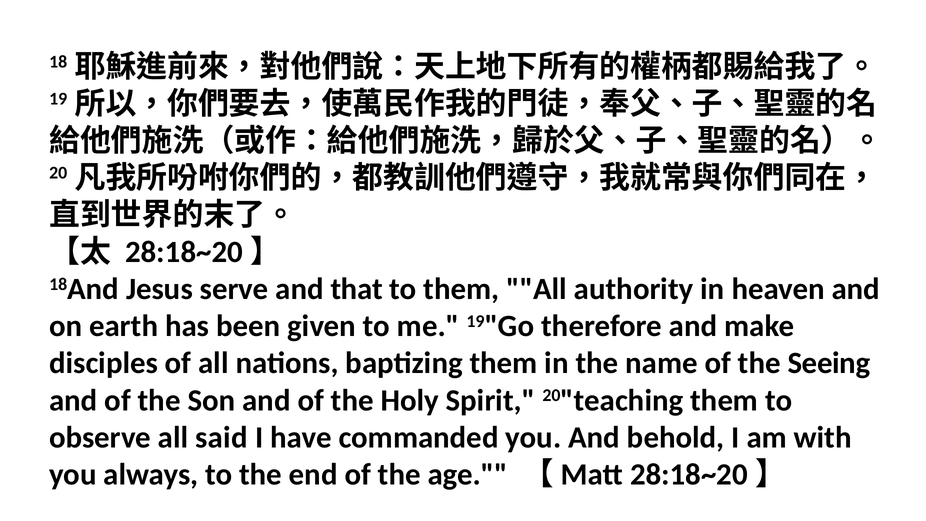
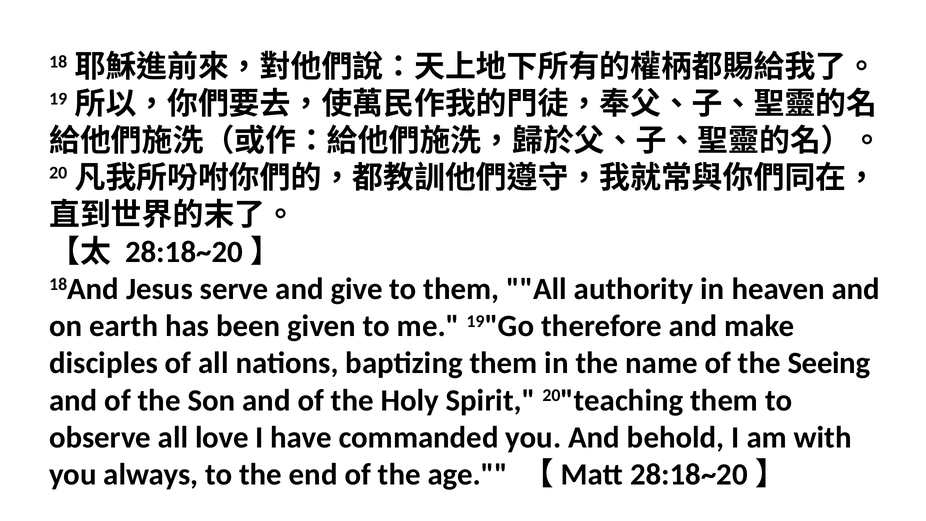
that: that -> give
said: said -> love
